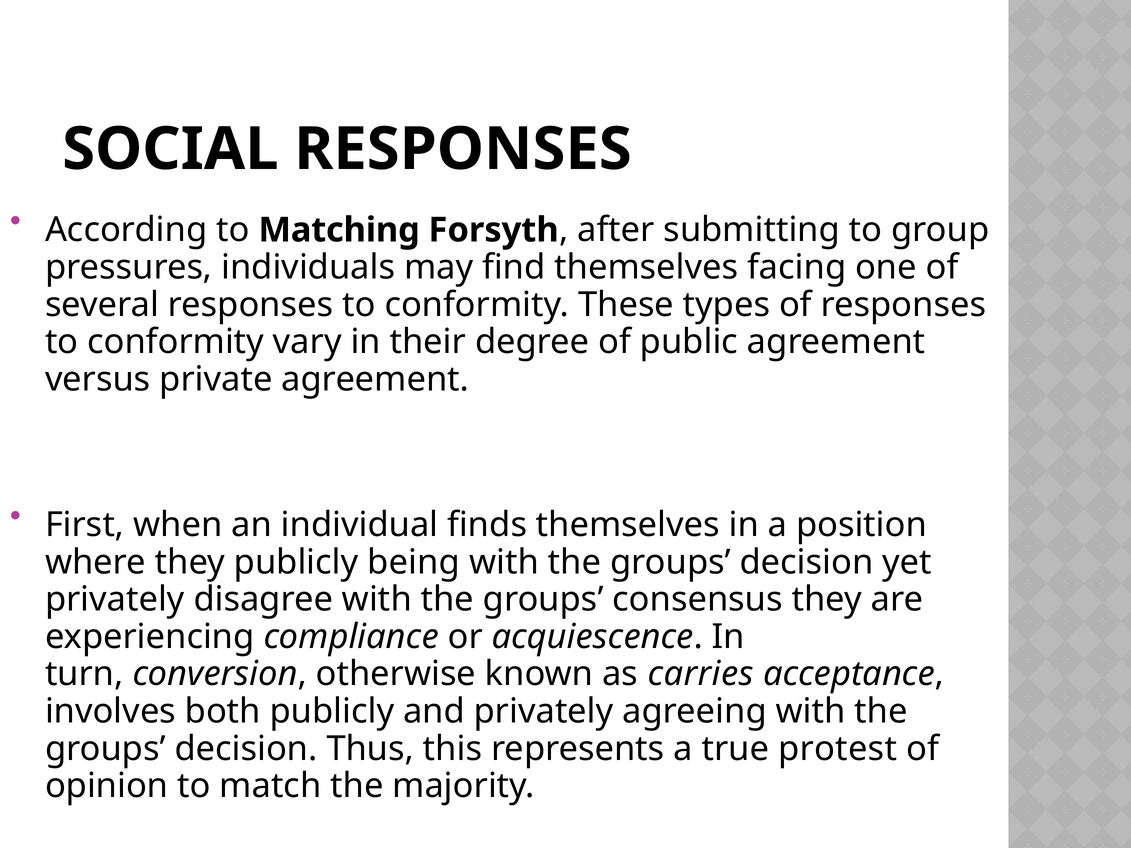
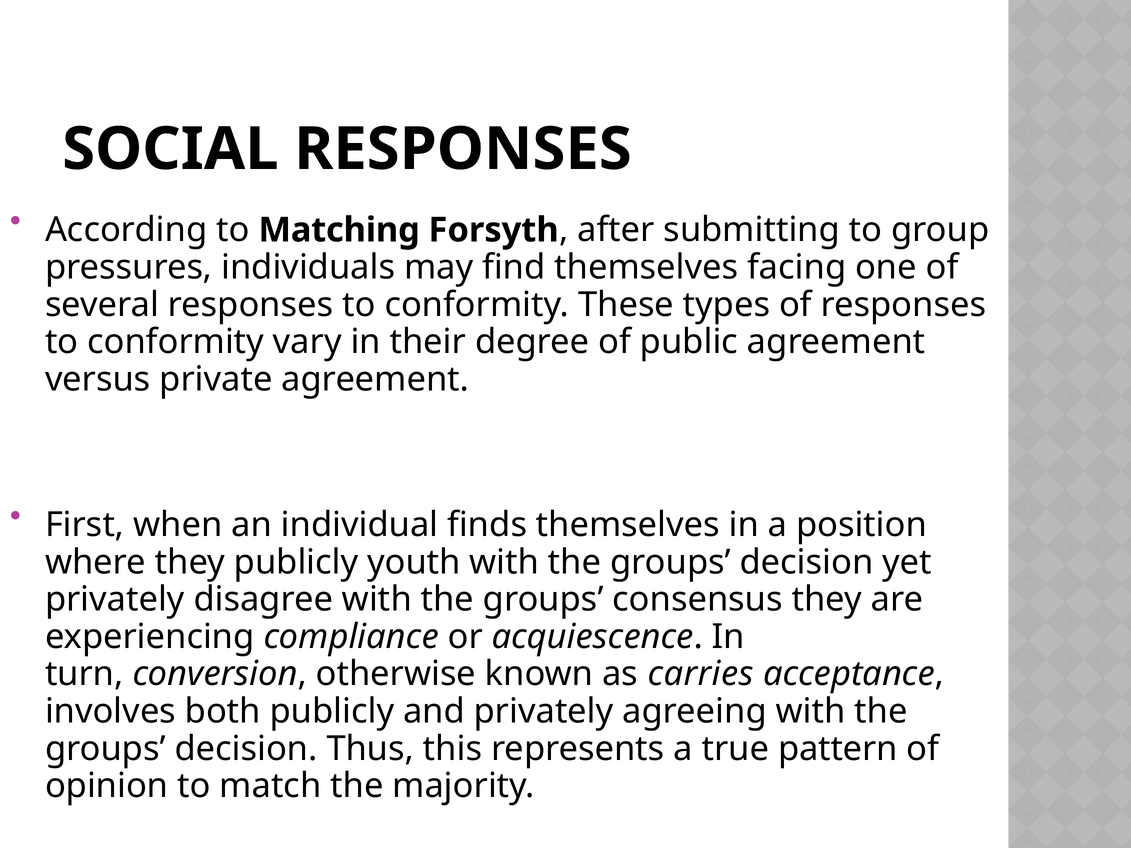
being: being -> youth
protest: protest -> pattern
